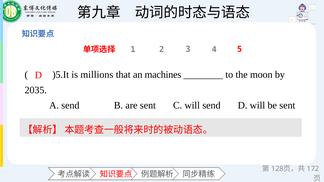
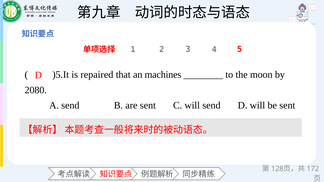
millions: millions -> repaired
2035: 2035 -> 2080
